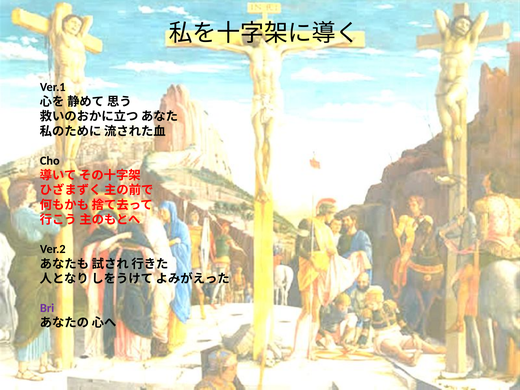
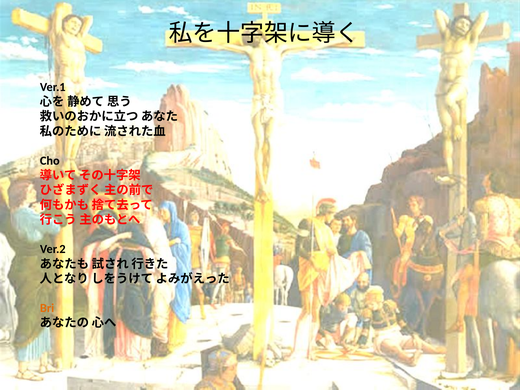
Bri colour: purple -> orange
